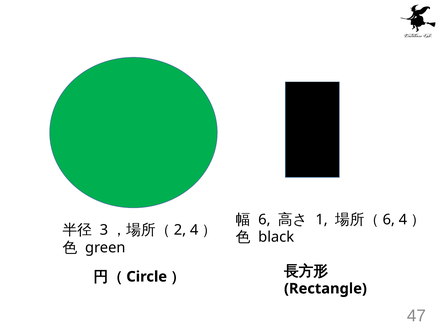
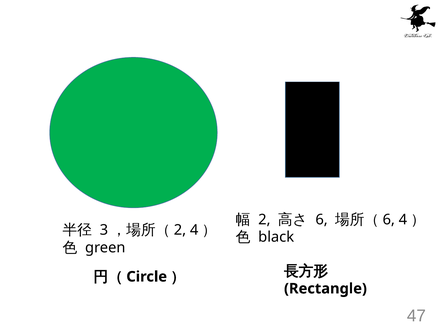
6 at (264, 220): 6 -> 2
1 at (322, 220): 1 -> 6
